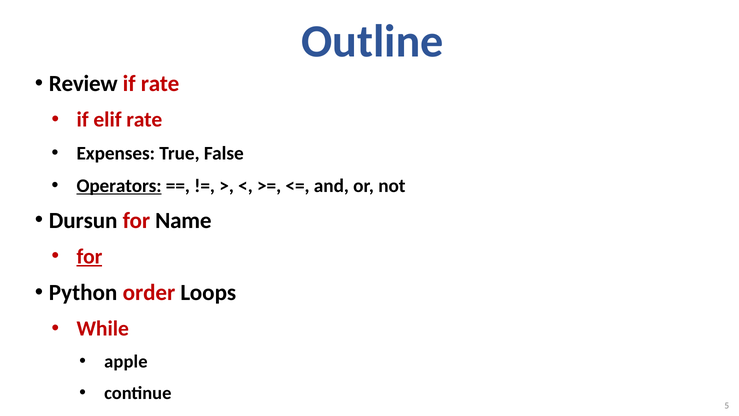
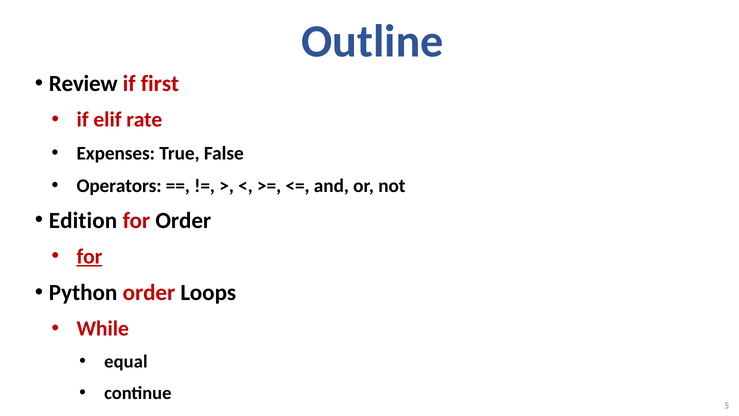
if rate: rate -> first
Operators underline: present -> none
Dursun: Dursun -> Edition
for Name: Name -> Order
apple: apple -> equal
